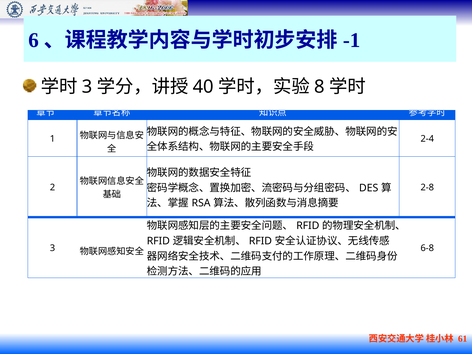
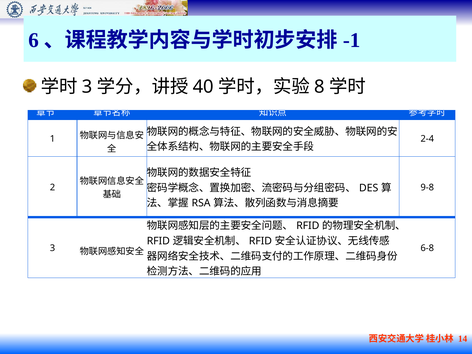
2-8: 2-8 -> 9-8
61: 61 -> 14
